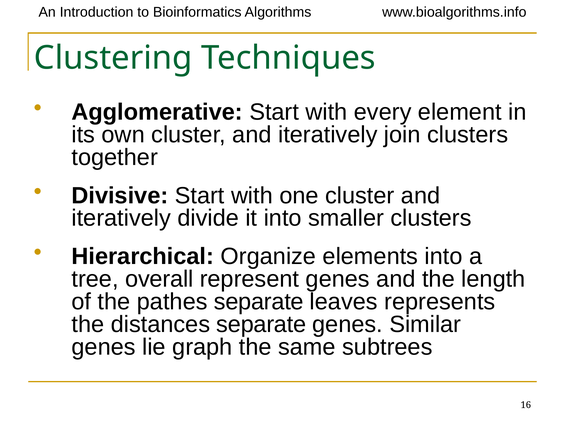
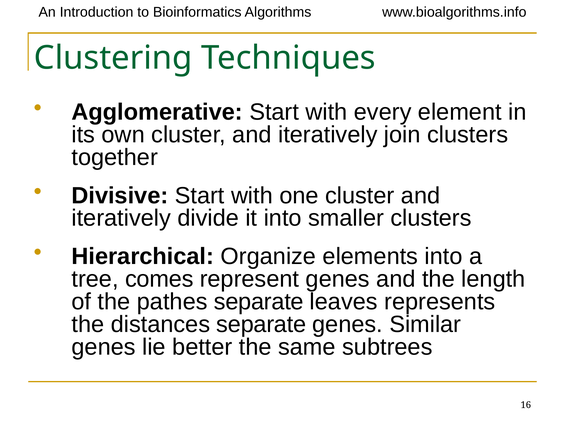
overall: overall -> comes
graph: graph -> better
